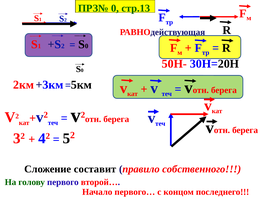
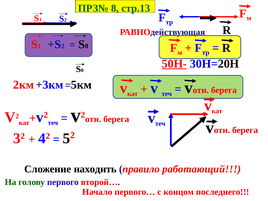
ПРЗ№ 0: 0 -> 8
50Н- underline: none -> present
составит: составит -> находить
собственного: собственного -> работающий
